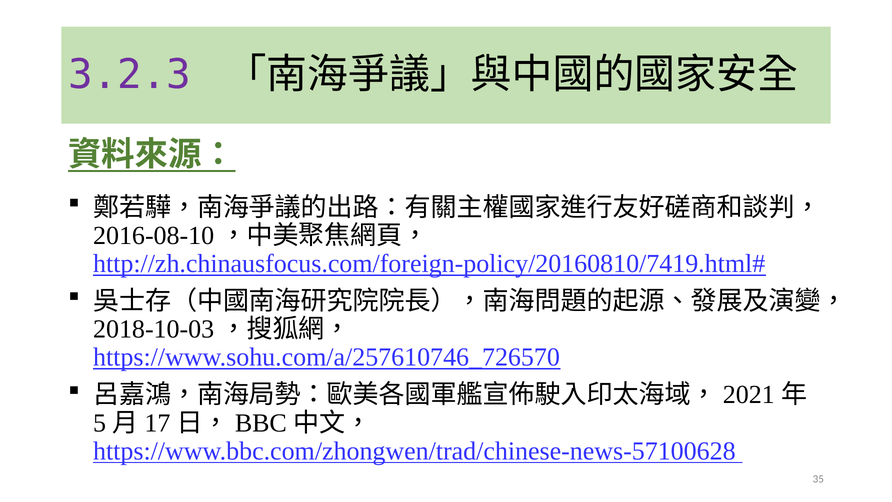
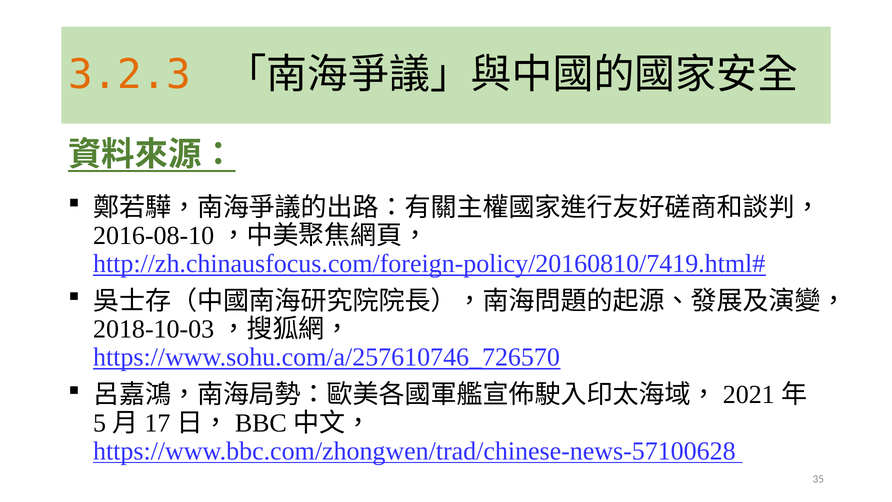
3.2.3 colour: purple -> orange
